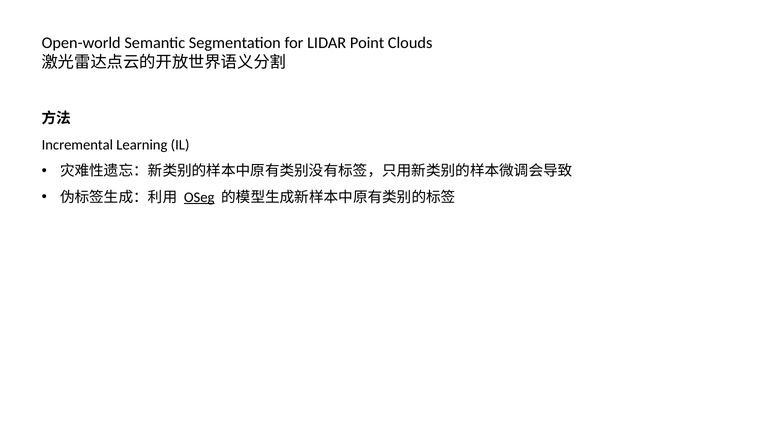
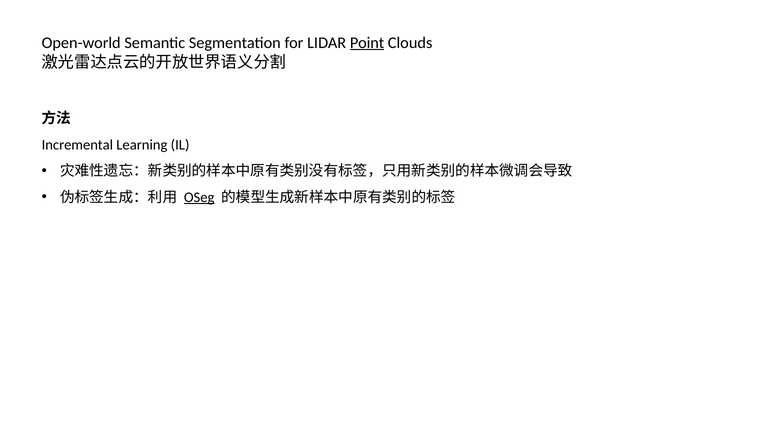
Point underline: none -> present
